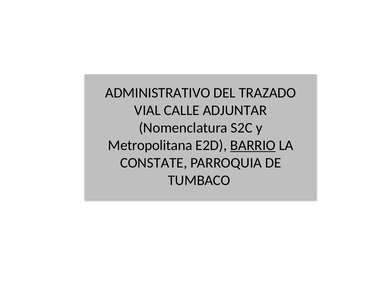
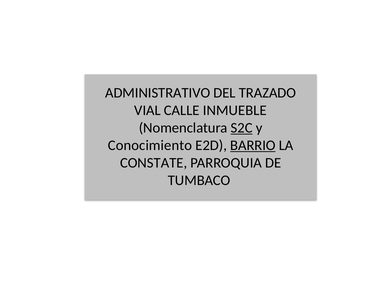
ADJUNTAR: ADJUNTAR -> INMUEBLE
S2C underline: none -> present
Metropolitana: Metropolitana -> Conocimiento
